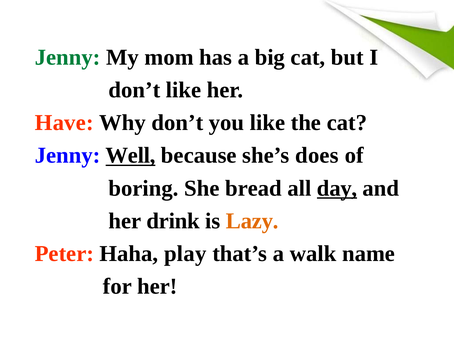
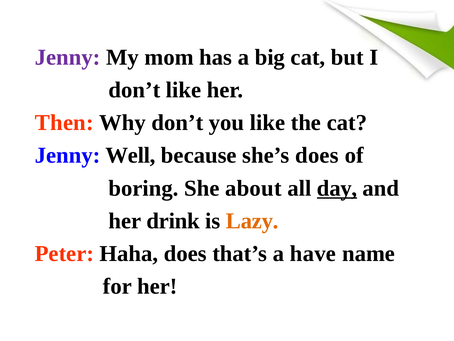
Jenny at (68, 57) colour: green -> purple
Have: Have -> Then
Well underline: present -> none
bread: bread -> about
Haha play: play -> does
walk: walk -> have
